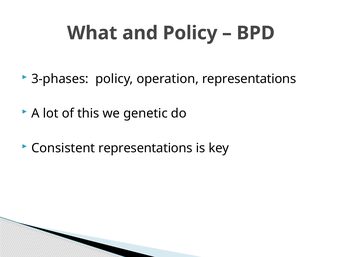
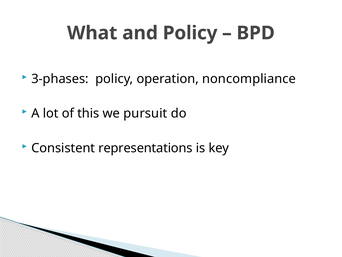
operation representations: representations -> noncompliance
genetic: genetic -> pursuit
